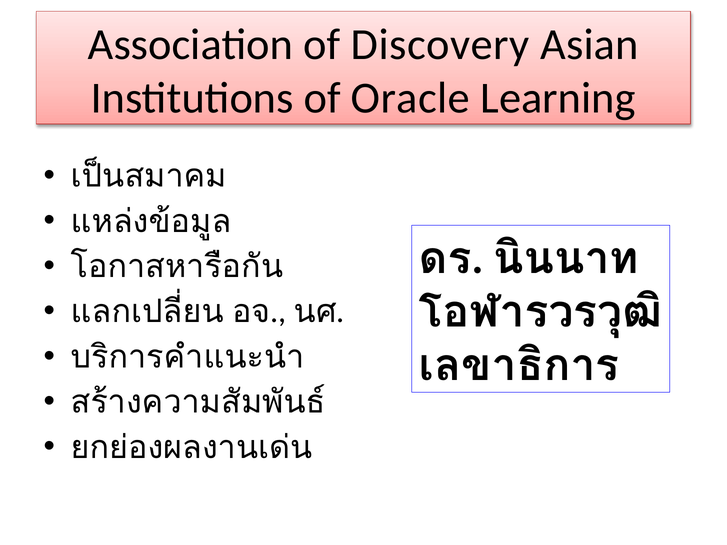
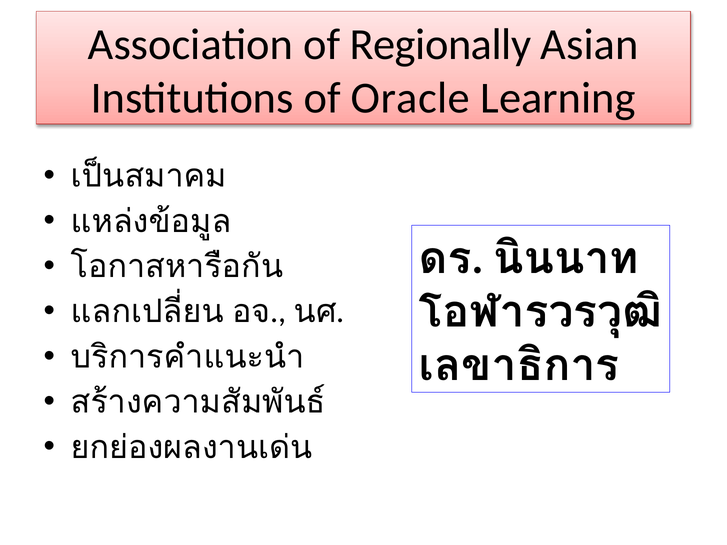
Discovery: Discovery -> Regionally
